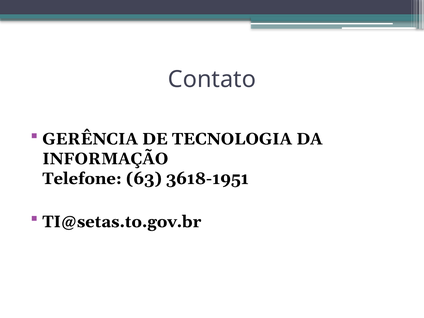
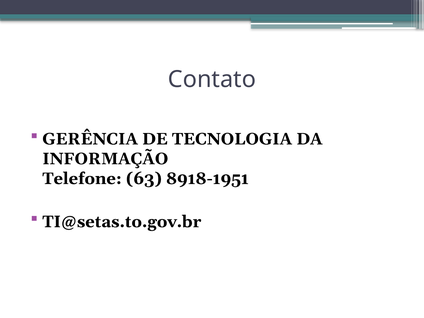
3618-1951: 3618-1951 -> 8918-1951
